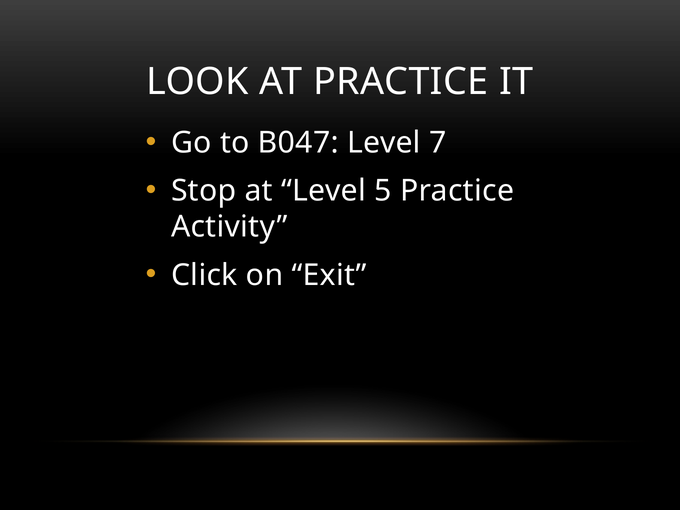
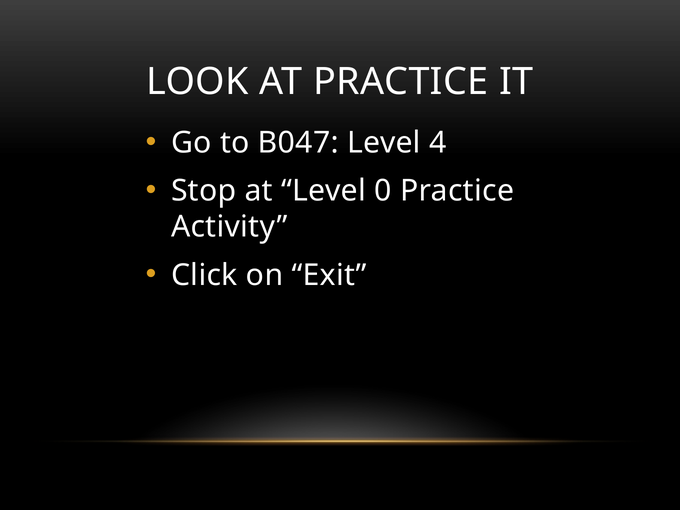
7: 7 -> 4
5: 5 -> 0
